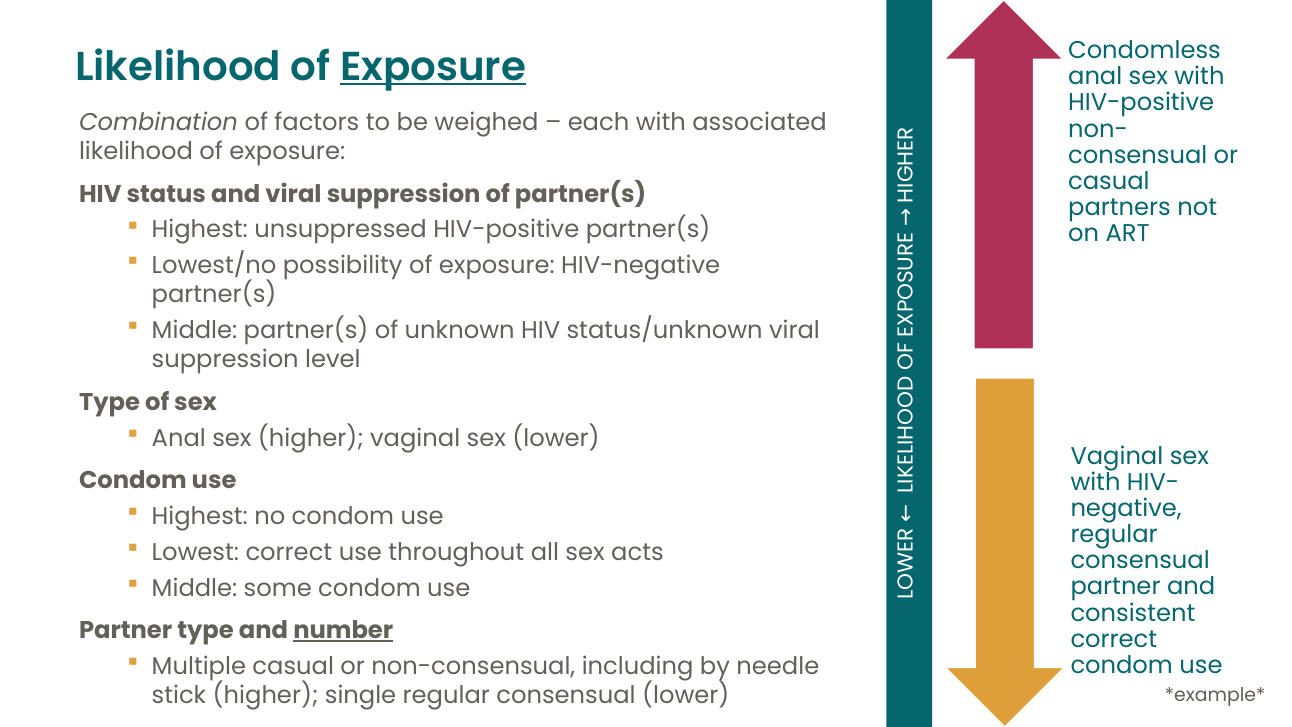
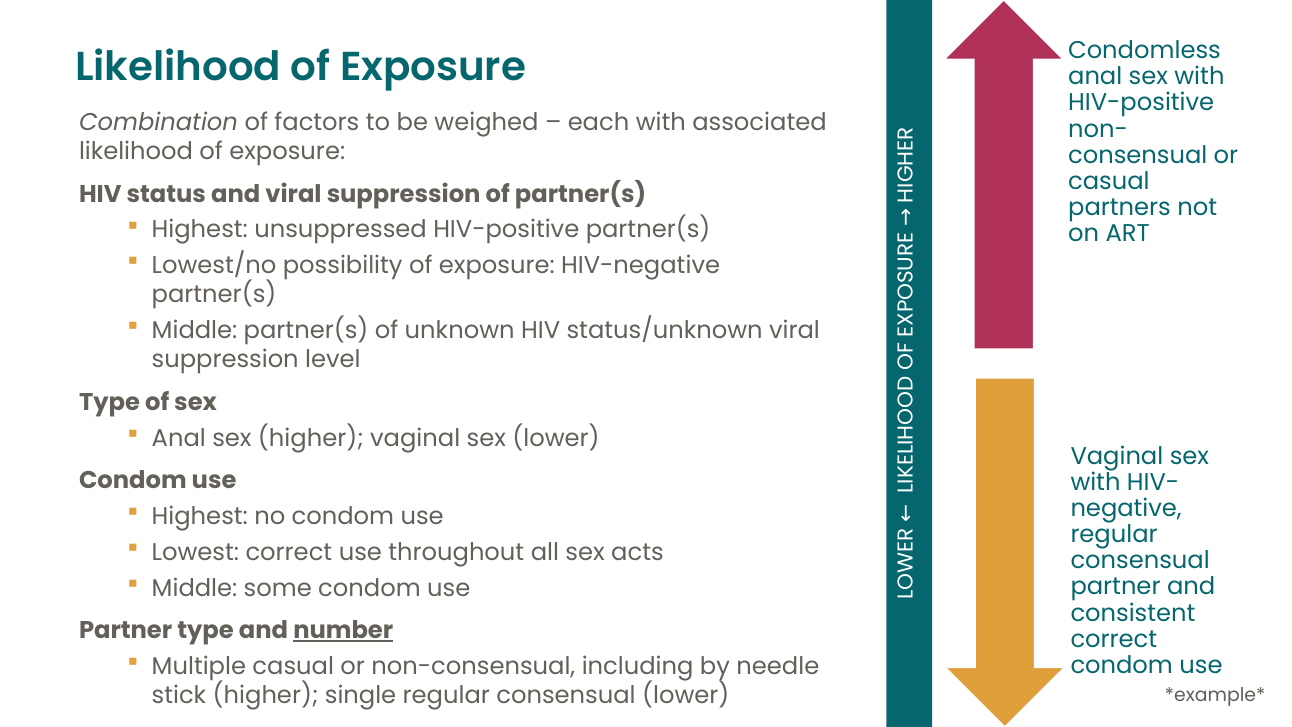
Exposure at (433, 67) underline: present -> none
